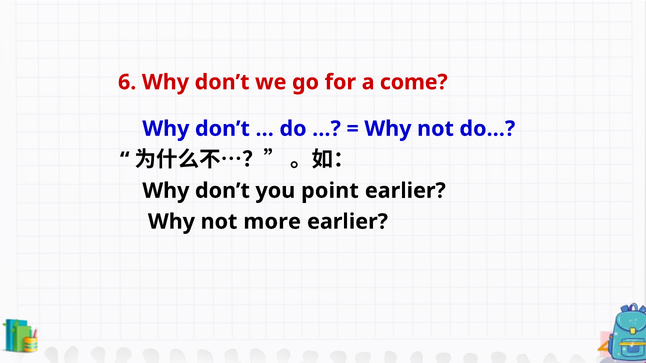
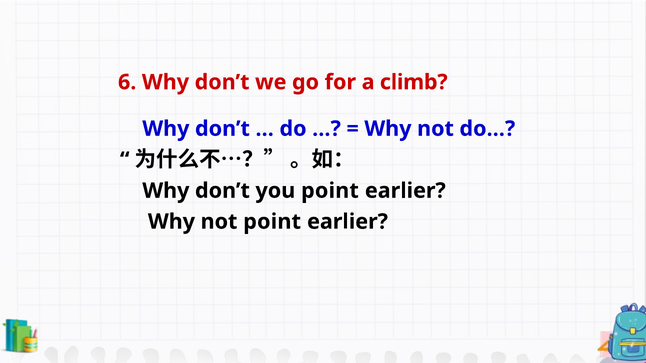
come: come -> climb
not more: more -> point
